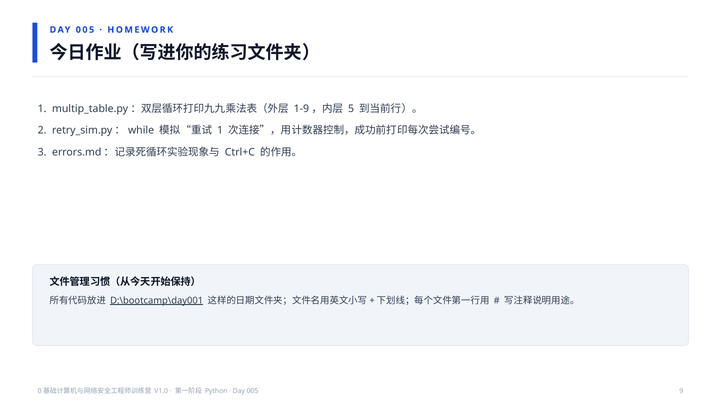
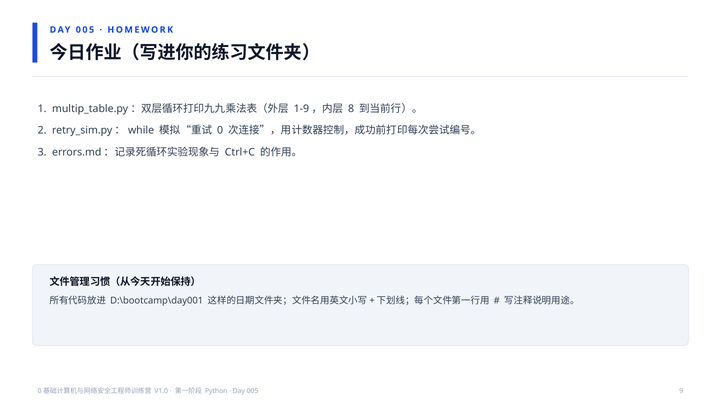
5: 5 -> 8
1 at (220, 131): 1 -> 0
D:\bootcamp\day001 underline: present -> none
